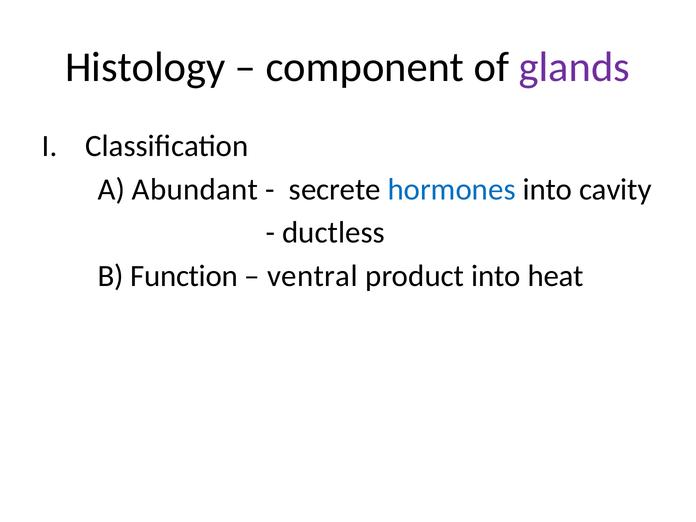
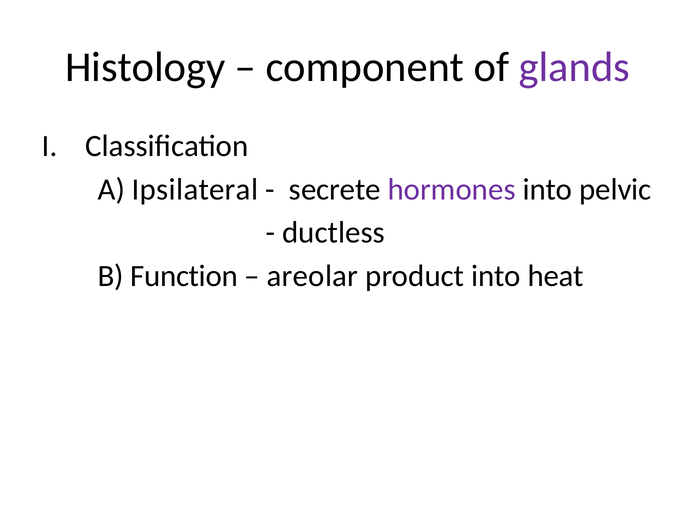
Abundant: Abundant -> Ipsilateral
hormones colour: blue -> purple
cavity: cavity -> pelvic
ventral: ventral -> areolar
